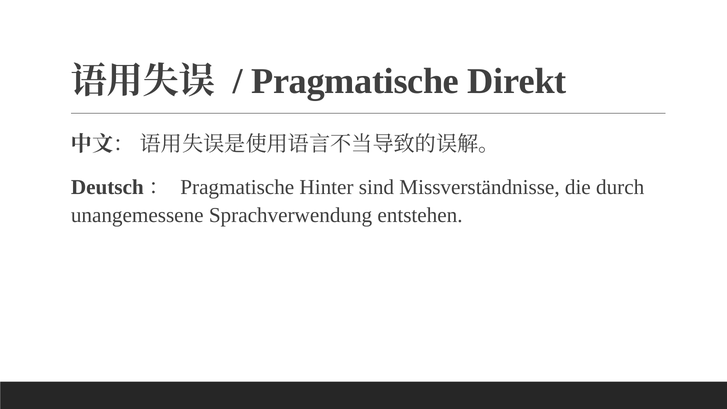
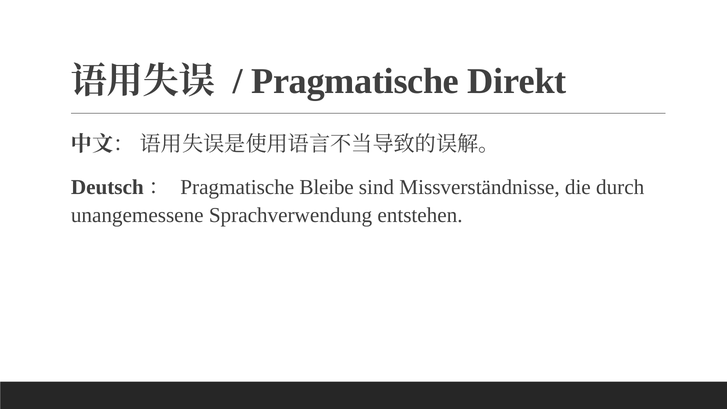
Hinter: Hinter -> Bleibe
